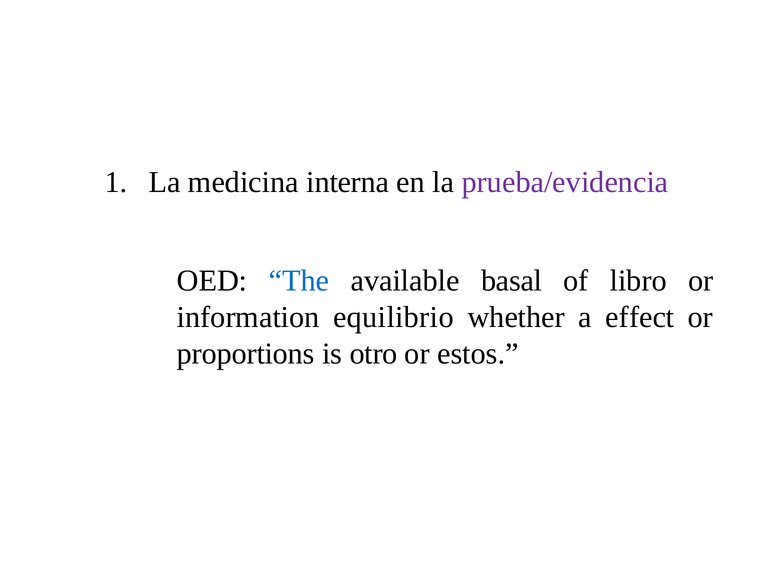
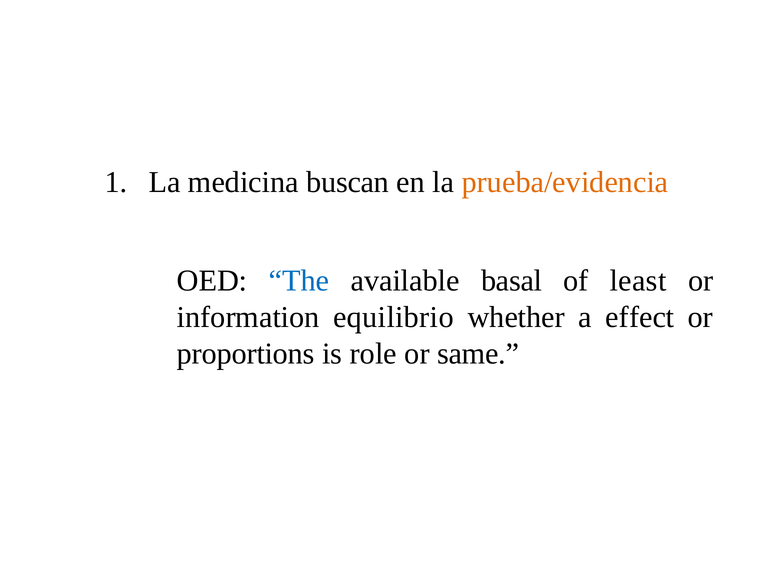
interna: interna -> buscan
prueba/evidencia colour: purple -> orange
libro: libro -> least
otro: otro -> role
estos: estos -> same
